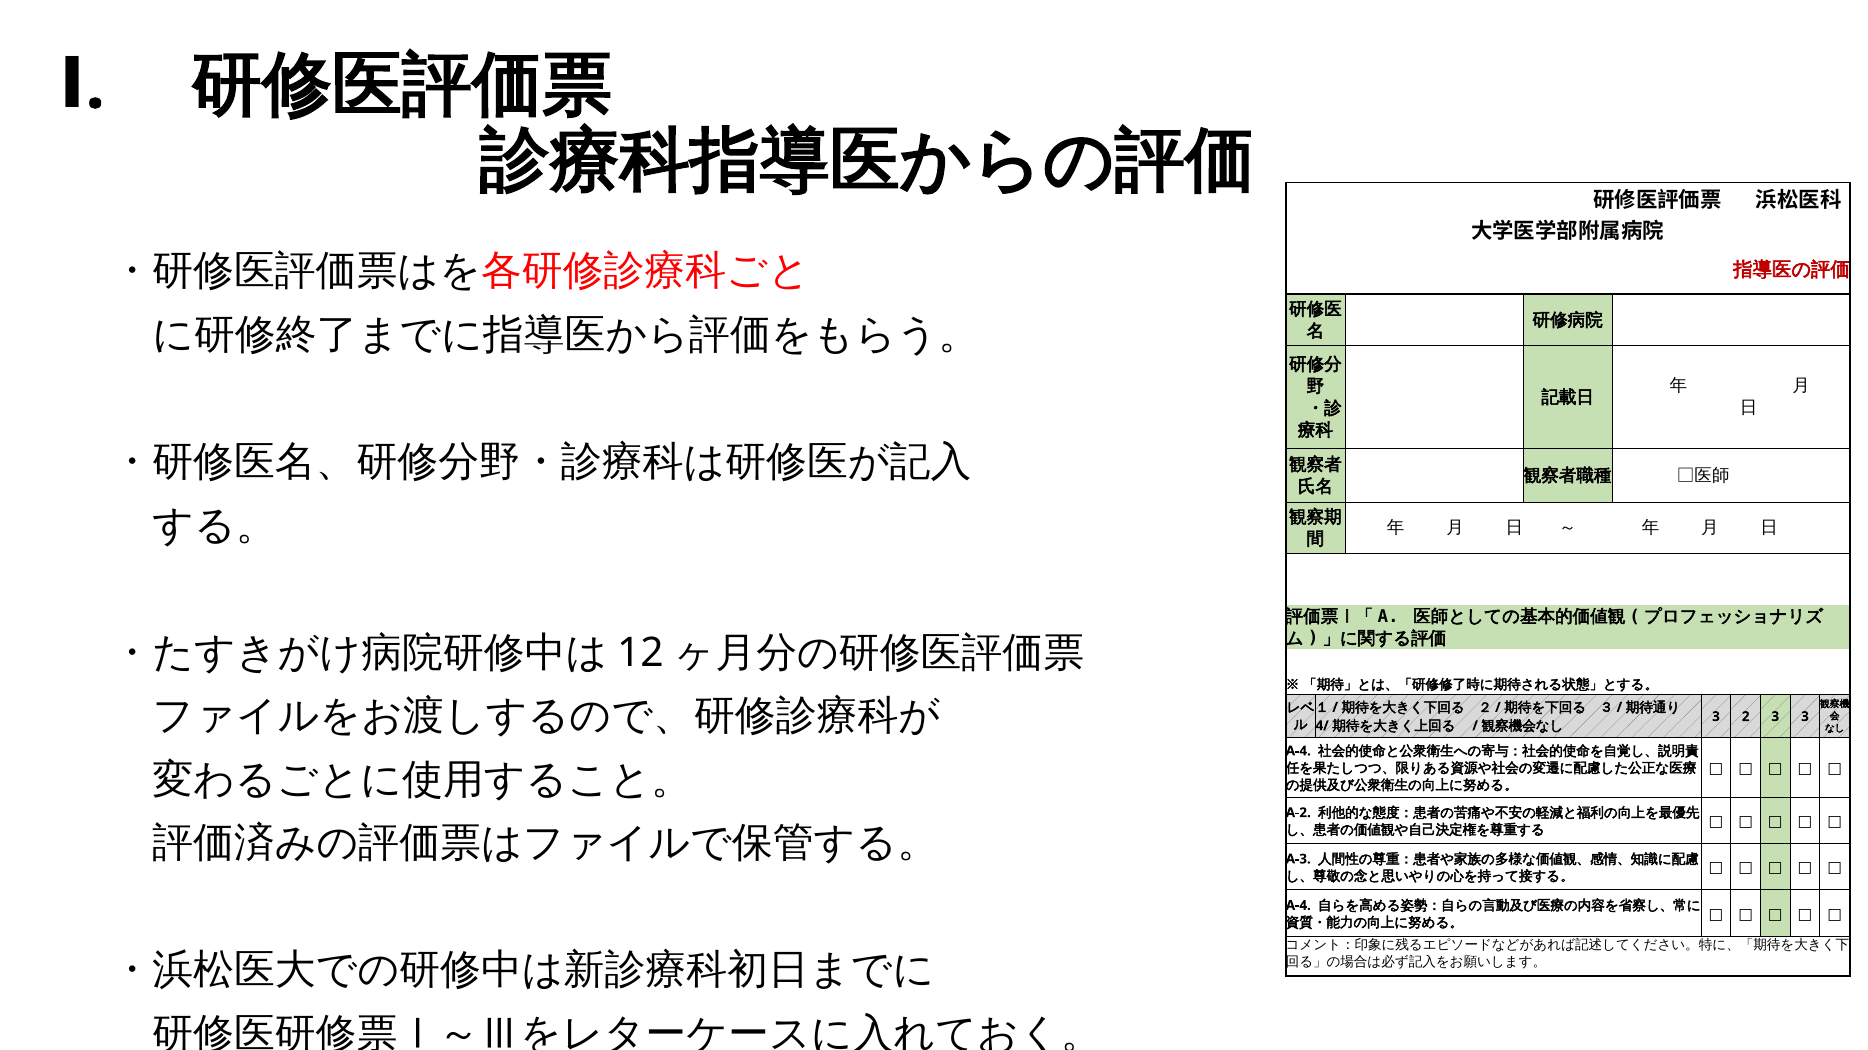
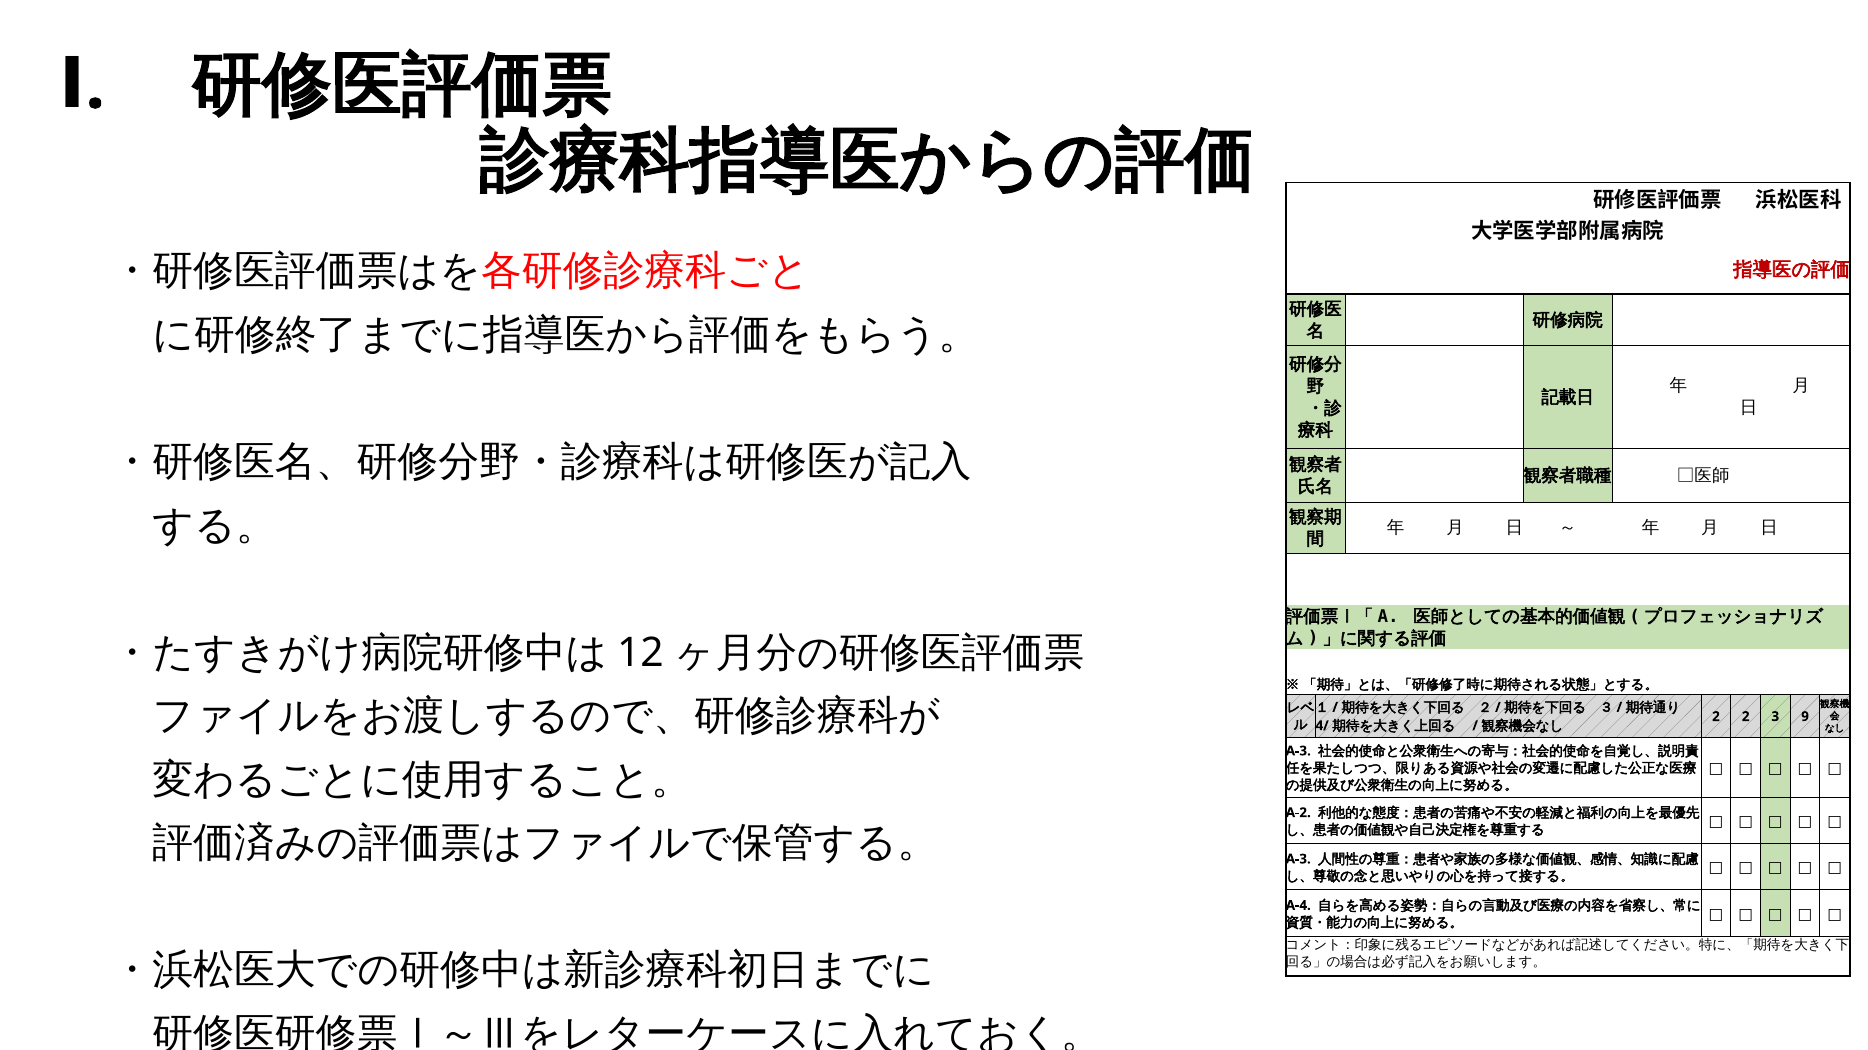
3 at (1716, 717): 3 -> 2
3 3: 3 -> 9
A-4 at (1298, 751): A-4 -> A-3
